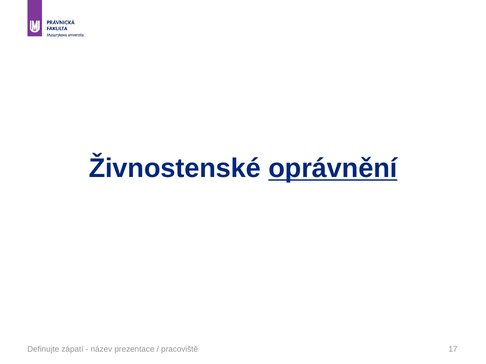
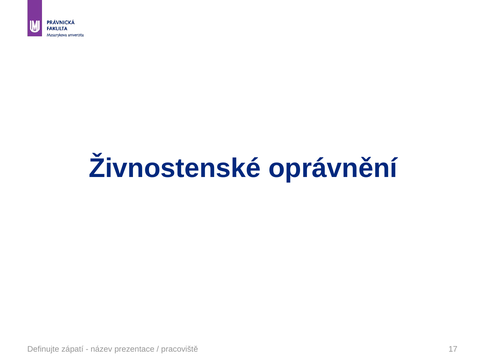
oprávnění underline: present -> none
